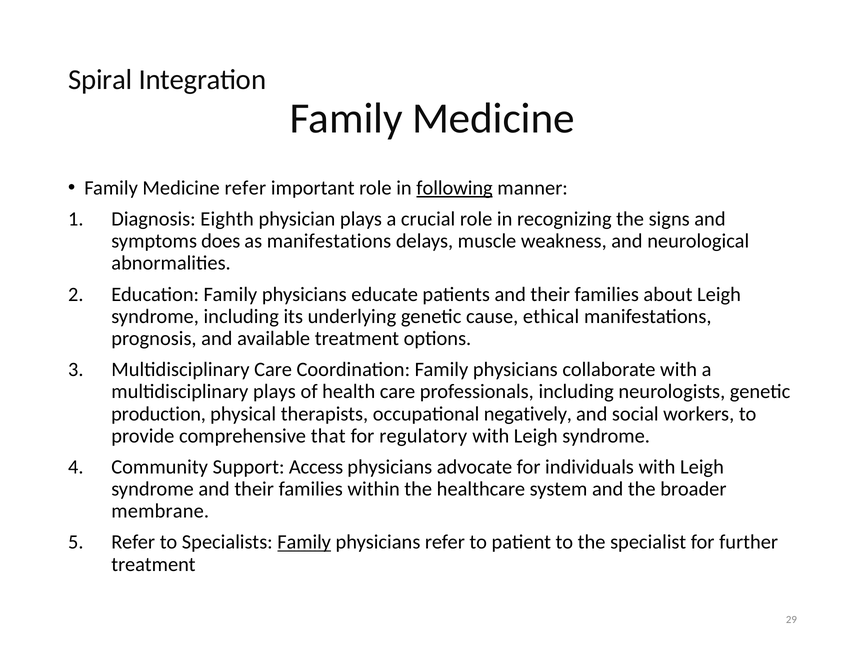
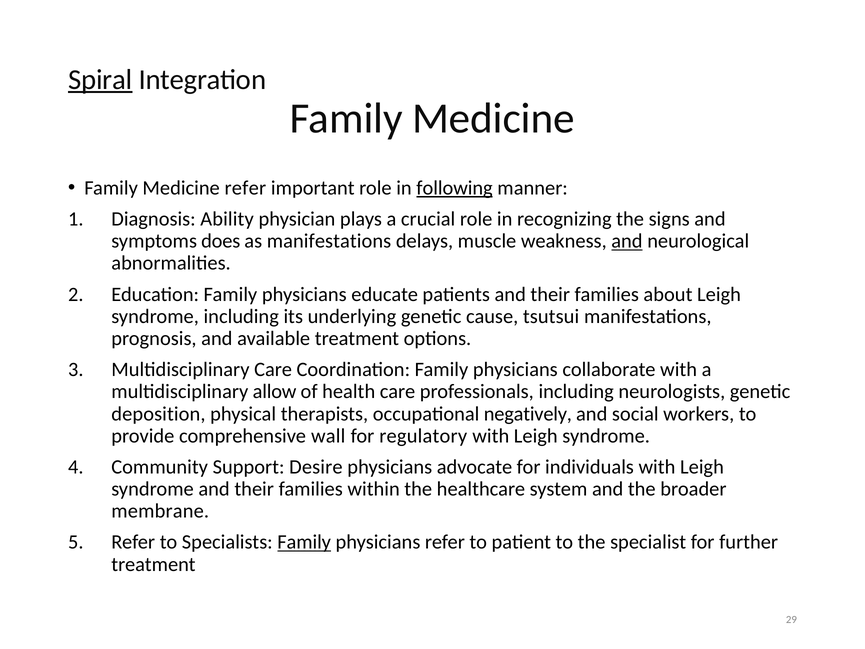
Spiral underline: none -> present
Eighth: Eighth -> Ability
and at (627, 241) underline: none -> present
ethical: ethical -> tsutsui
multidisciplinary plays: plays -> allow
production: production -> deposition
that: that -> wall
Access: Access -> Desire
